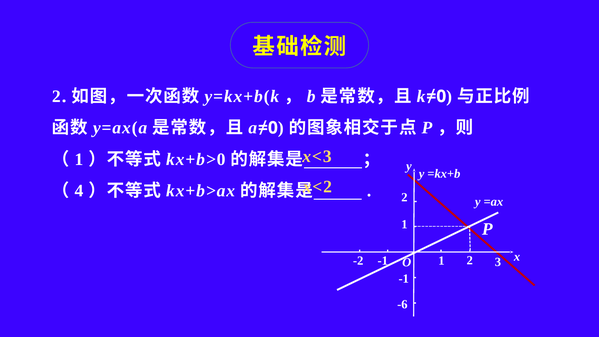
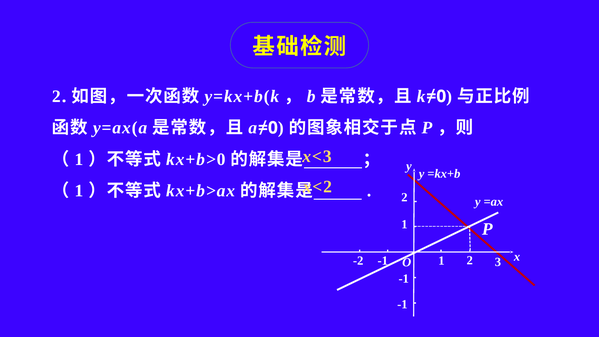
4 at (79, 191): 4 -> 1
-6 at (402, 304): -6 -> -1
